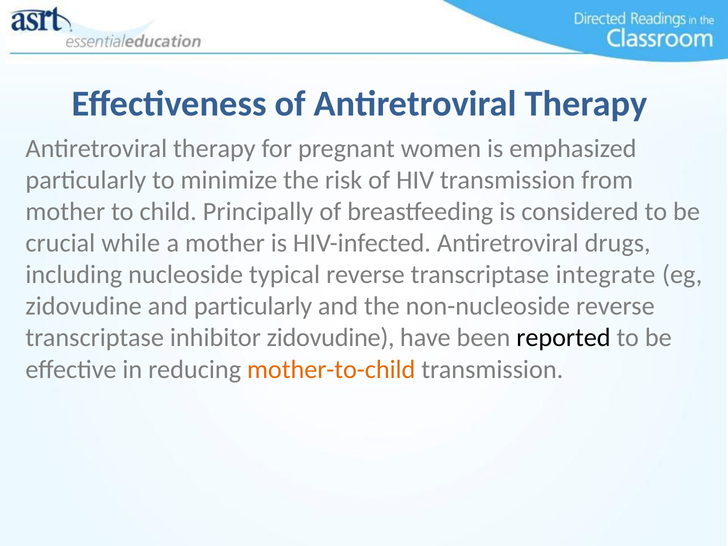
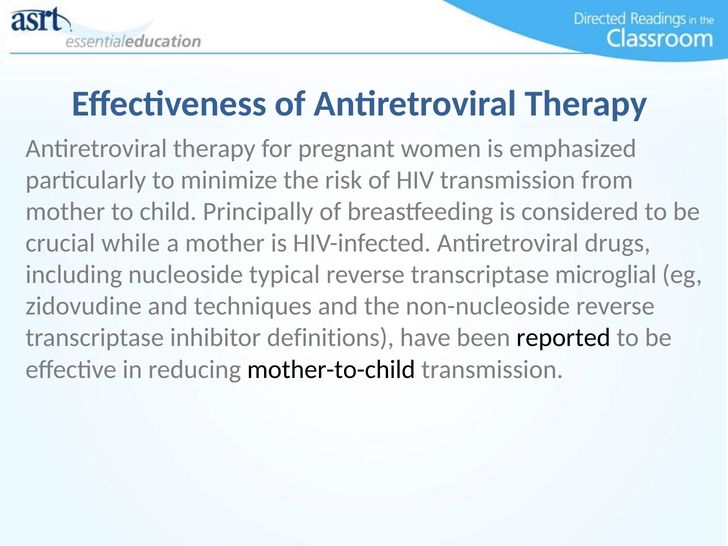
integrate: integrate -> microglial
and particularly: particularly -> techniques
inhibitor zidovudine: zidovudine -> definitions
mother-to-child colour: orange -> black
